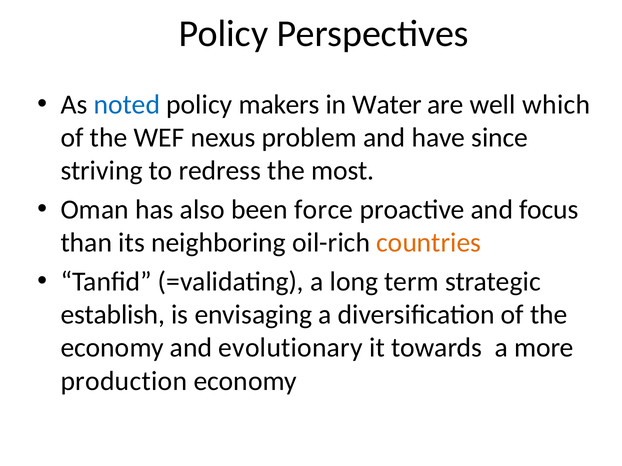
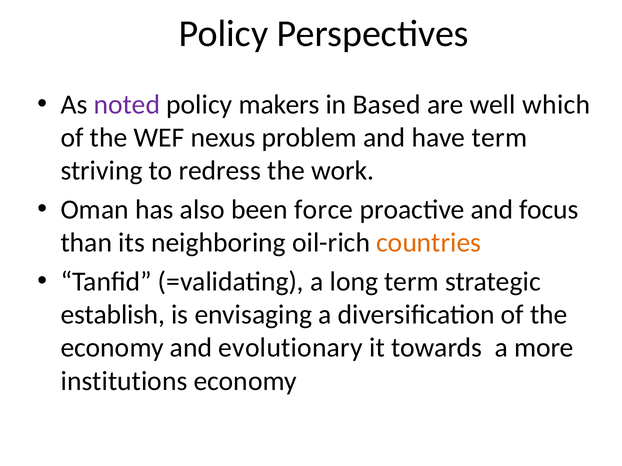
noted colour: blue -> purple
Water: Water -> Based
have since: since -> term
most: most -> work
production: production -> institutions
